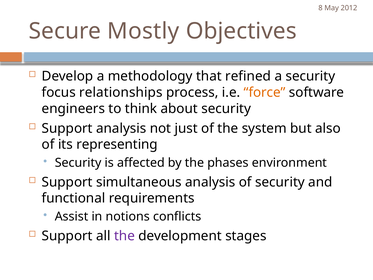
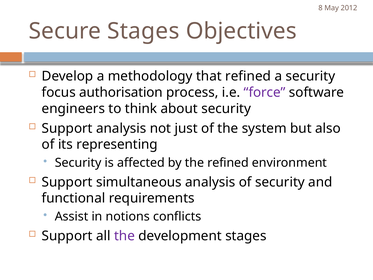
Secure Mostly: Mostly -> Stages
relationships: relationships -> authorisation
force colour: orange -> purple
the phases: phases -> refined
